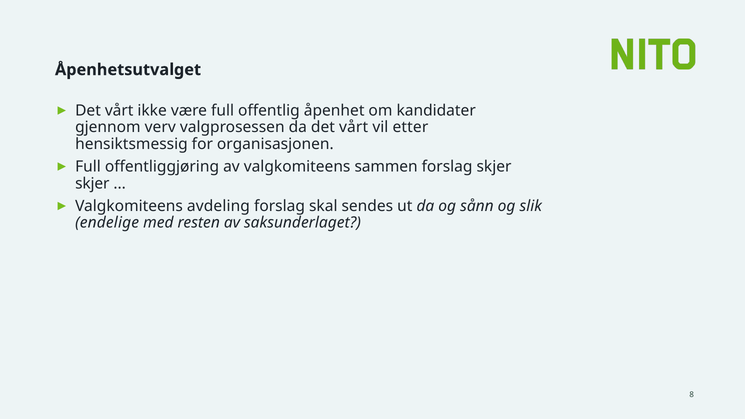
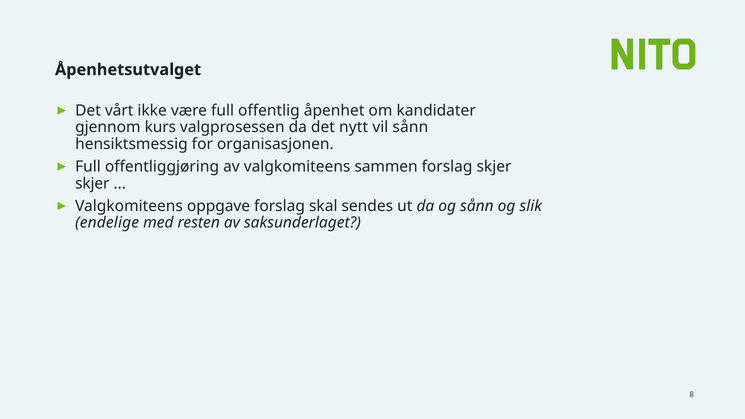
verv: verv -> kurs
da det vårt: vårt -> nytt
vil etter: etter -> sånn
avdeling: avdeling -> oppgave
